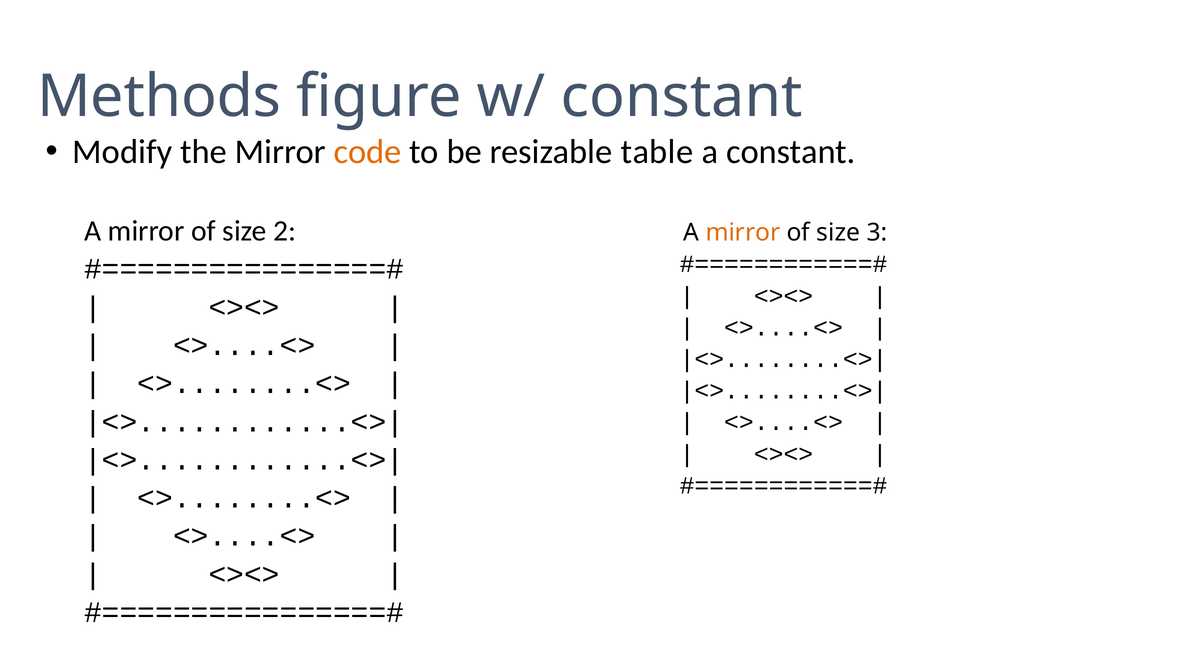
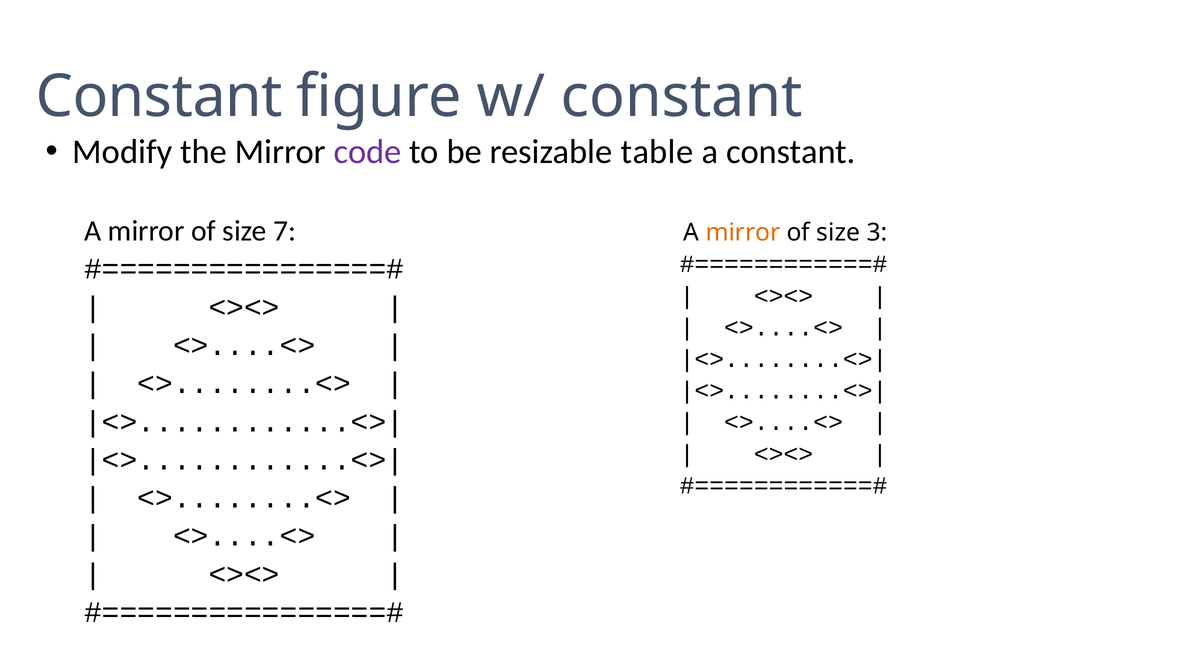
Methods at (159, 96): Methods -> Constant
code colour: orange -> purple
2: 2 -> 7
